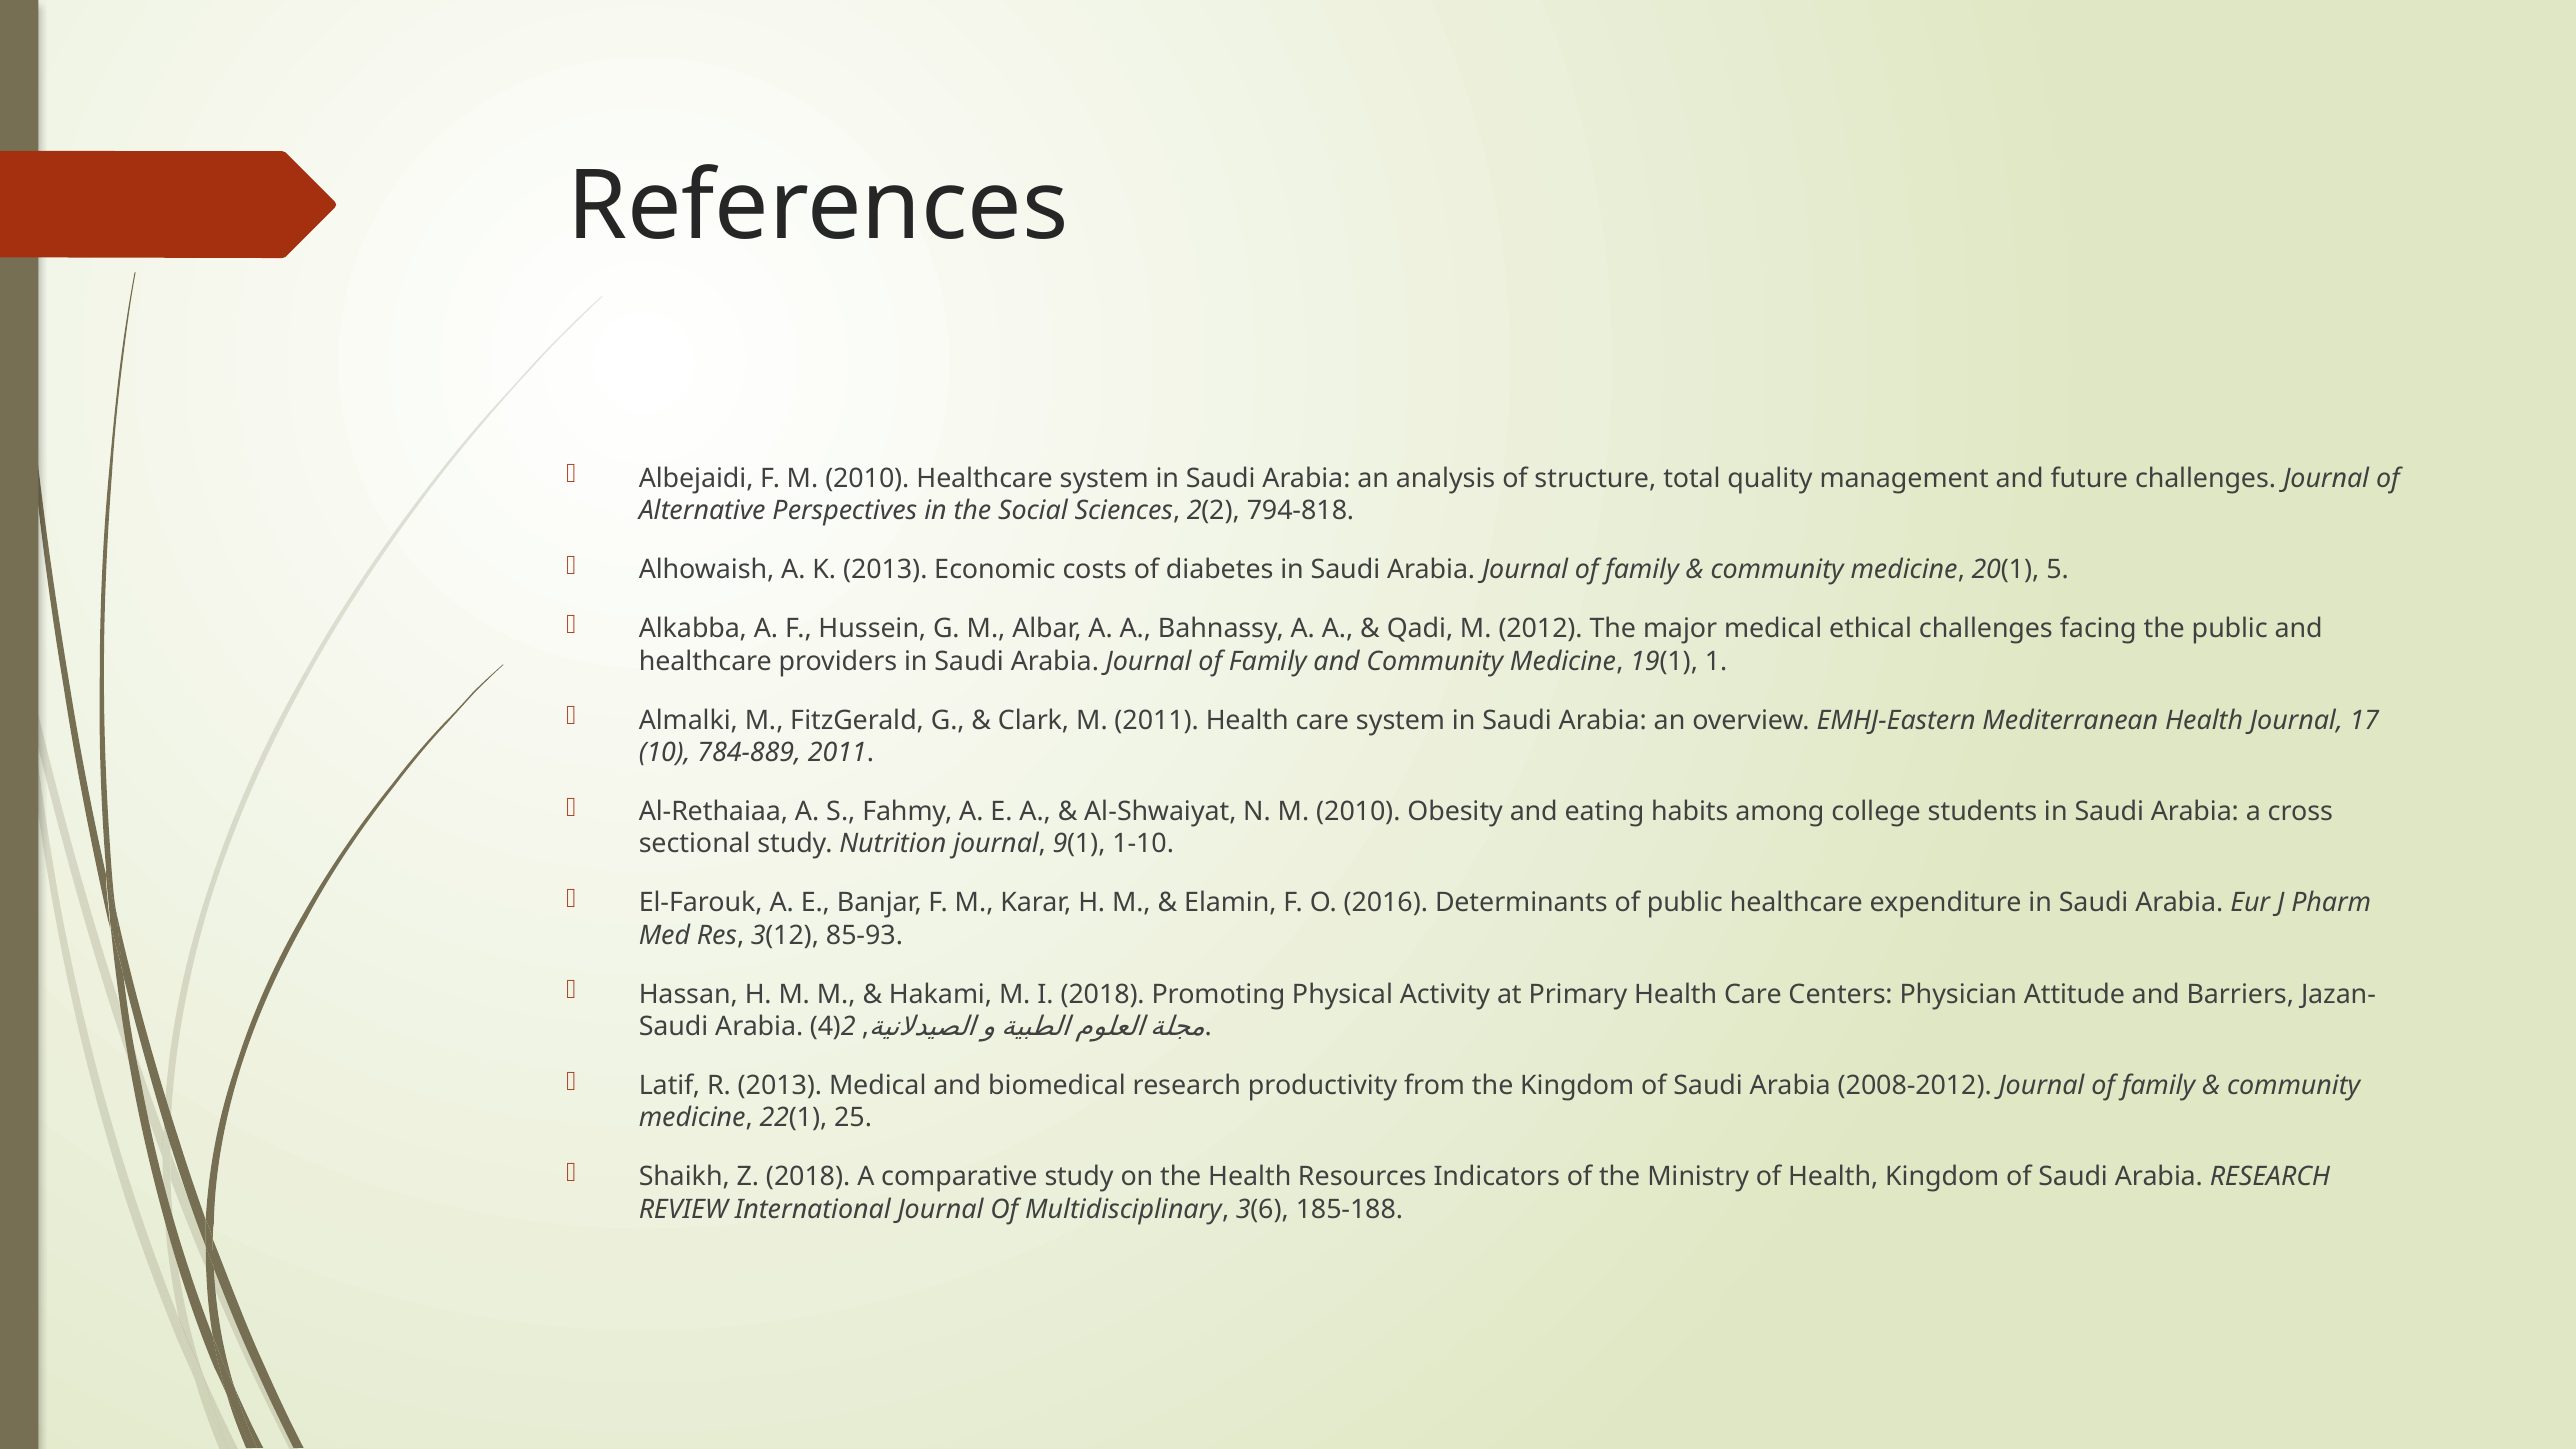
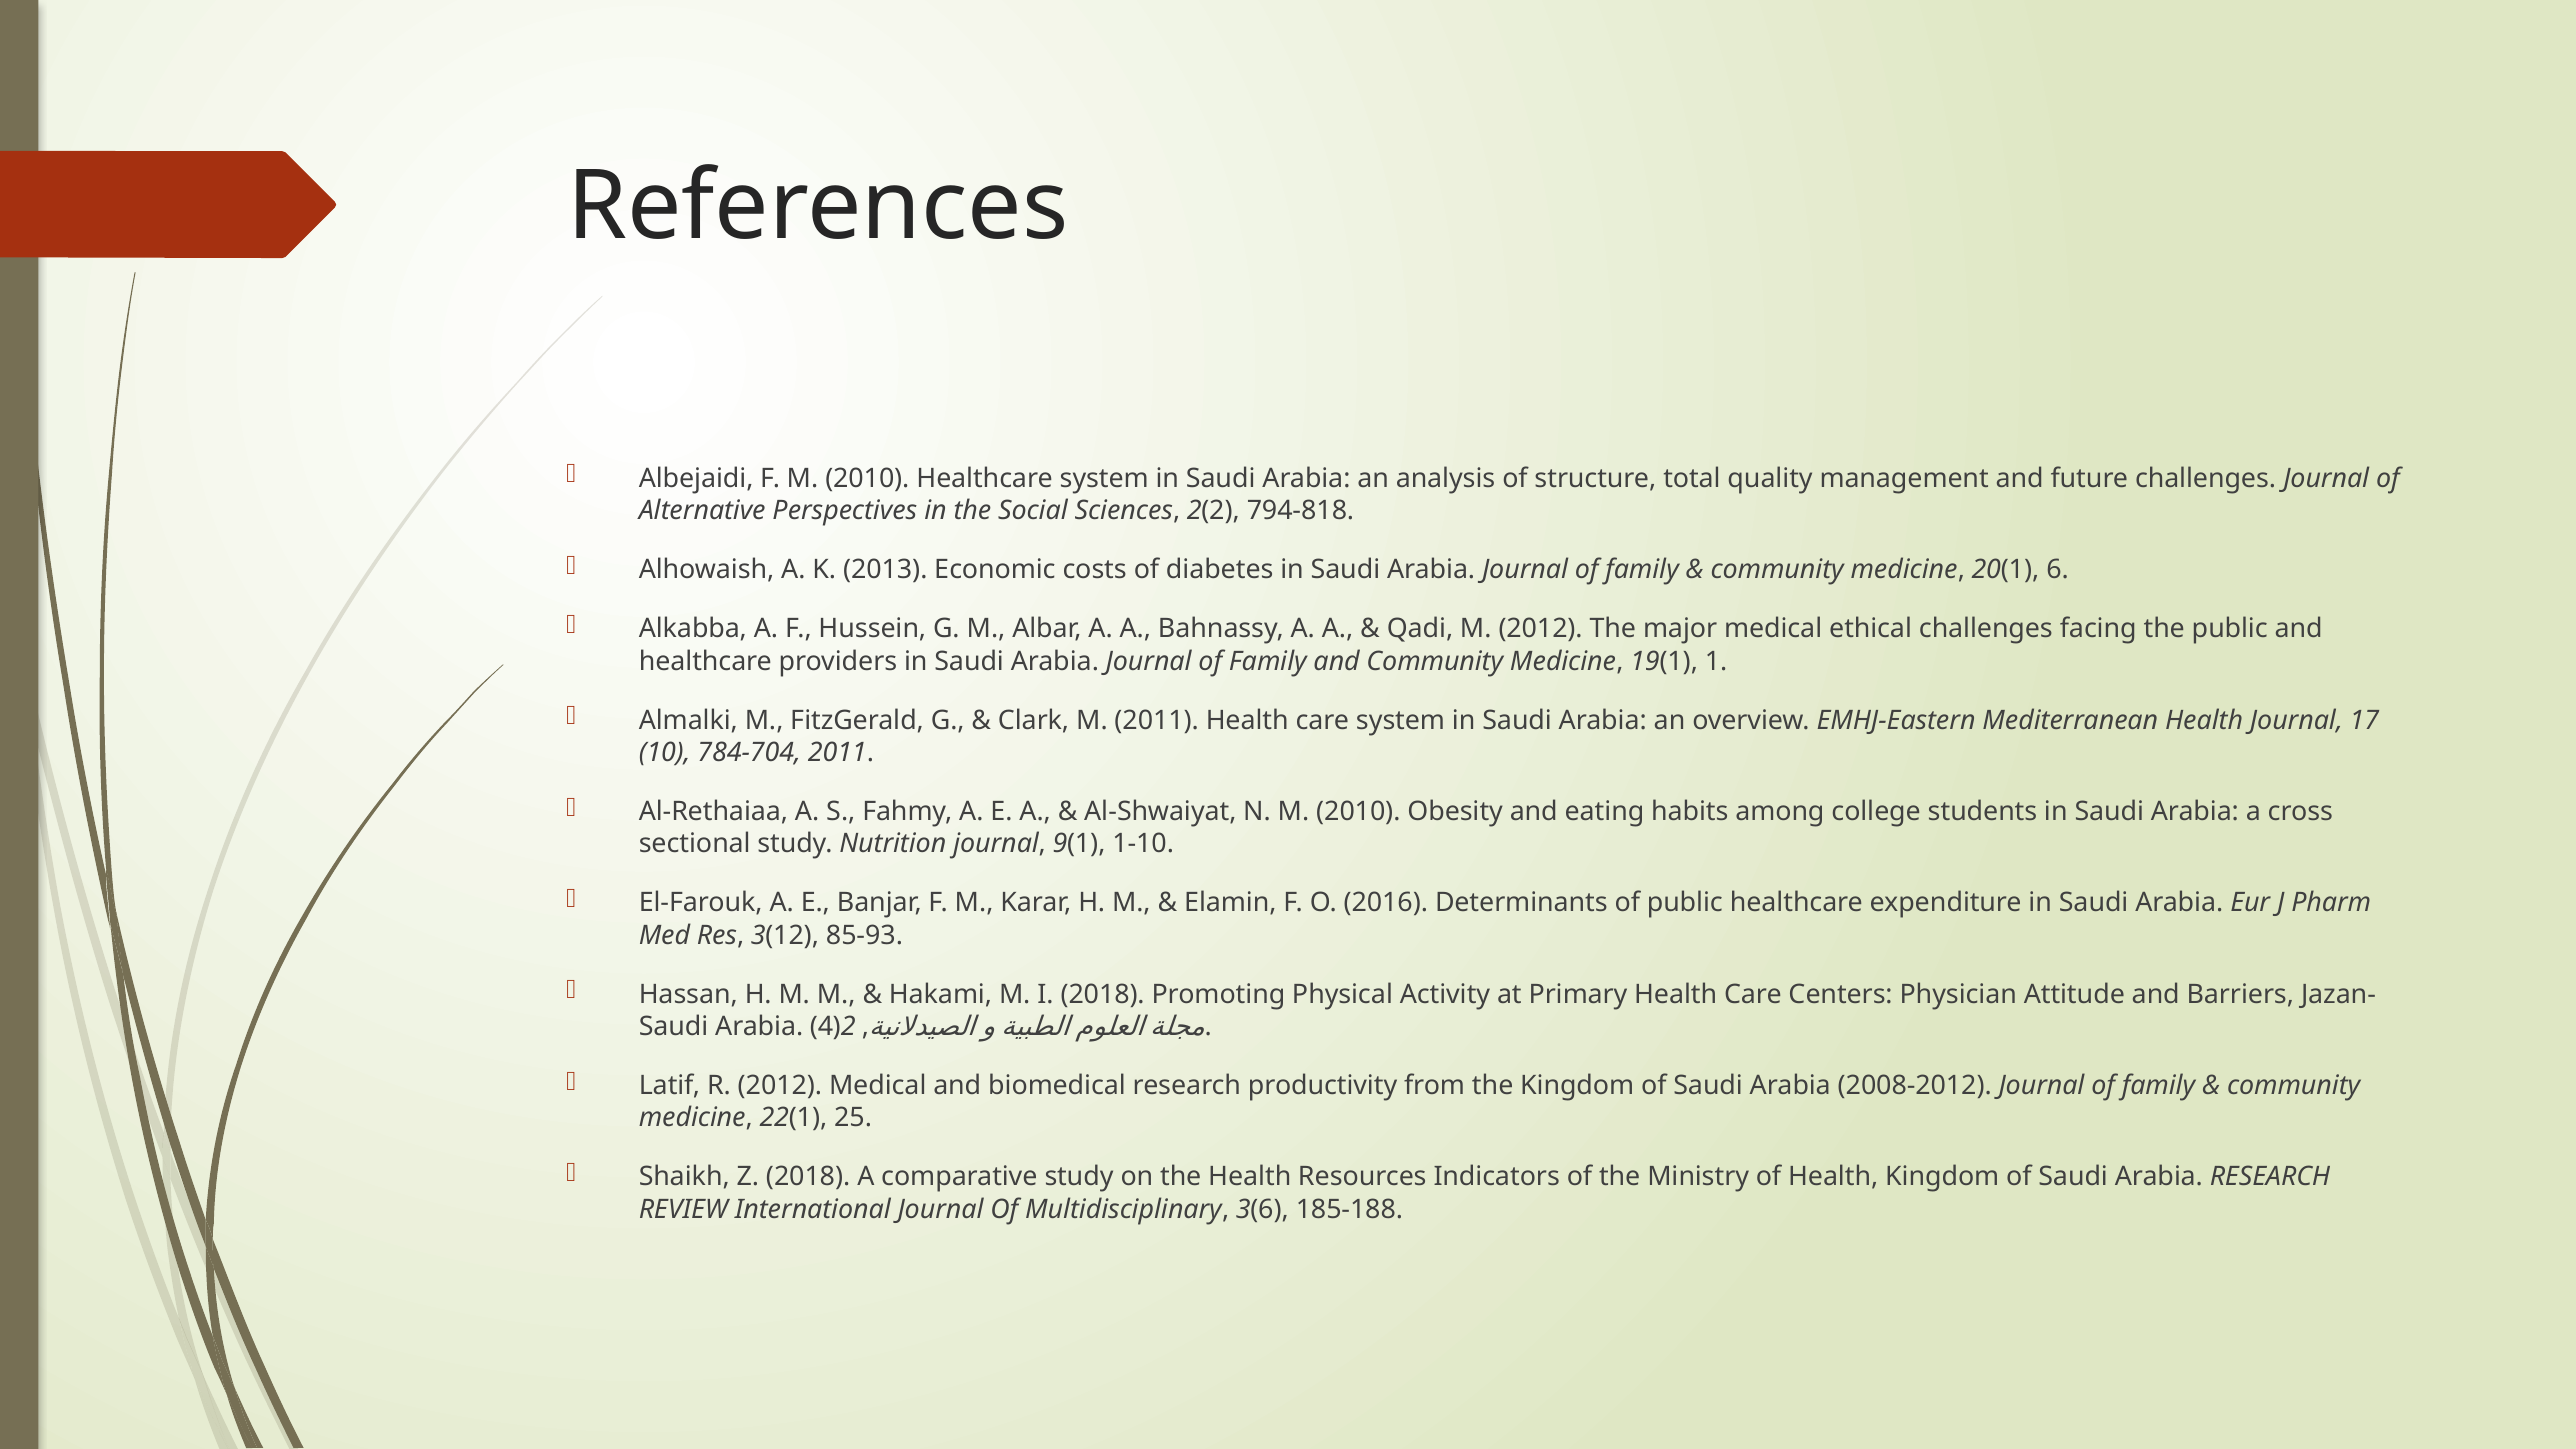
5: 5 -> 6
784-889: 784-889 -> 784-704
R 2013: 2013 -> 2012
